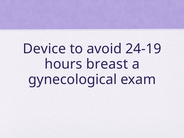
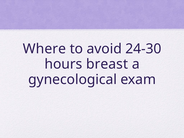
Device: Device -> Where
24-19: 24-19 -> 24-30
